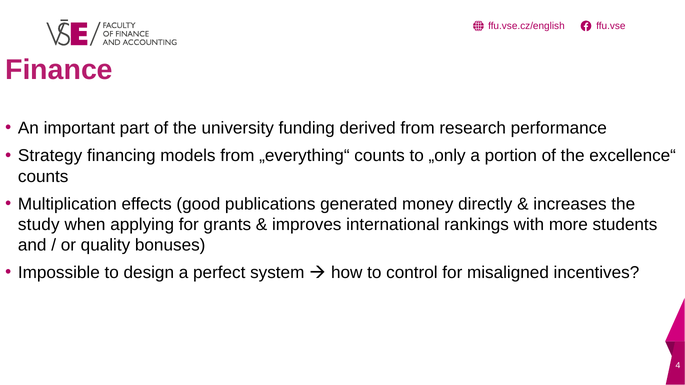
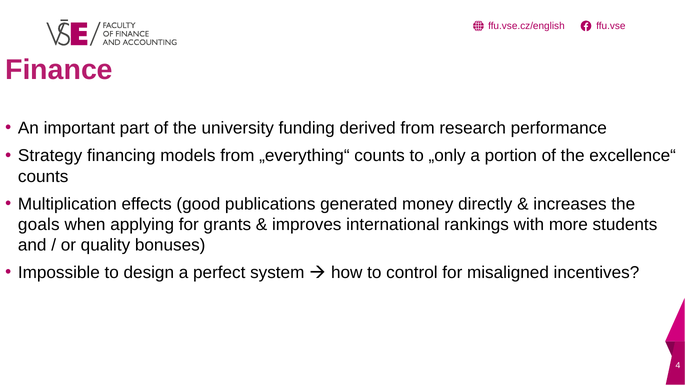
study: study -> goals
